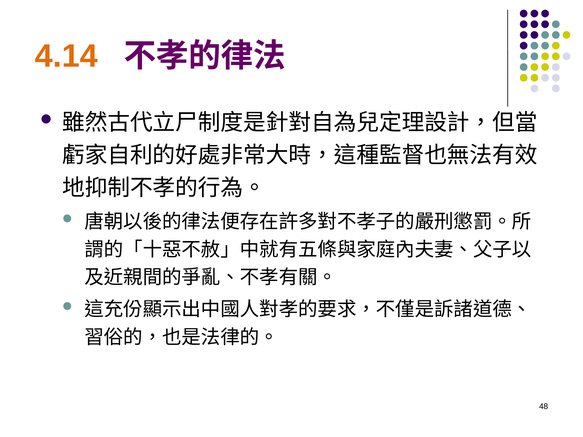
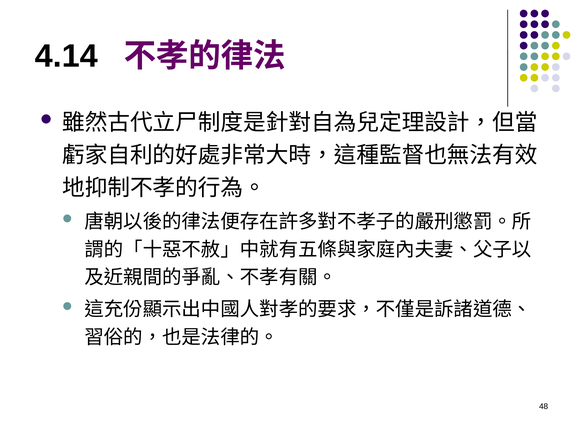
4.14 colour: orange -> black
